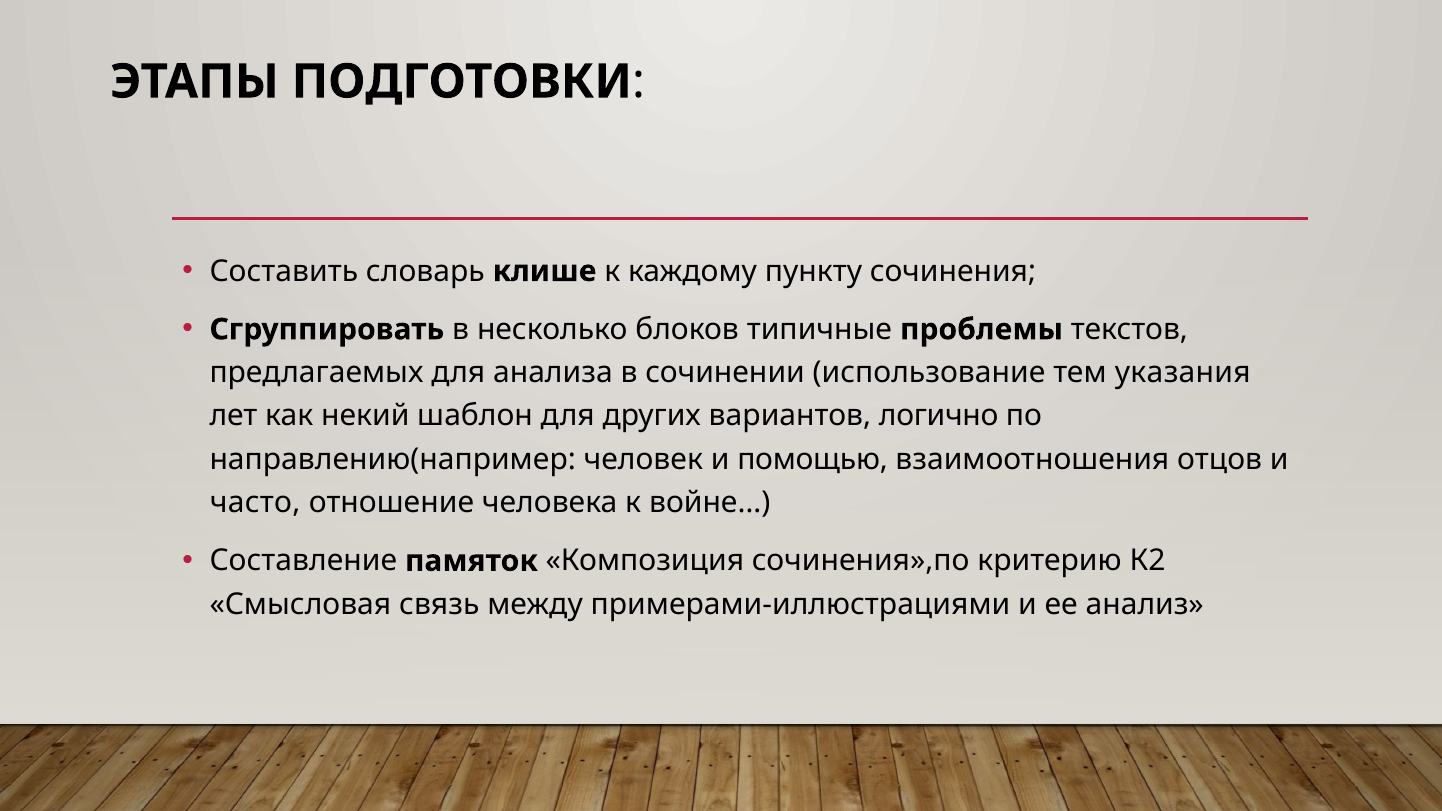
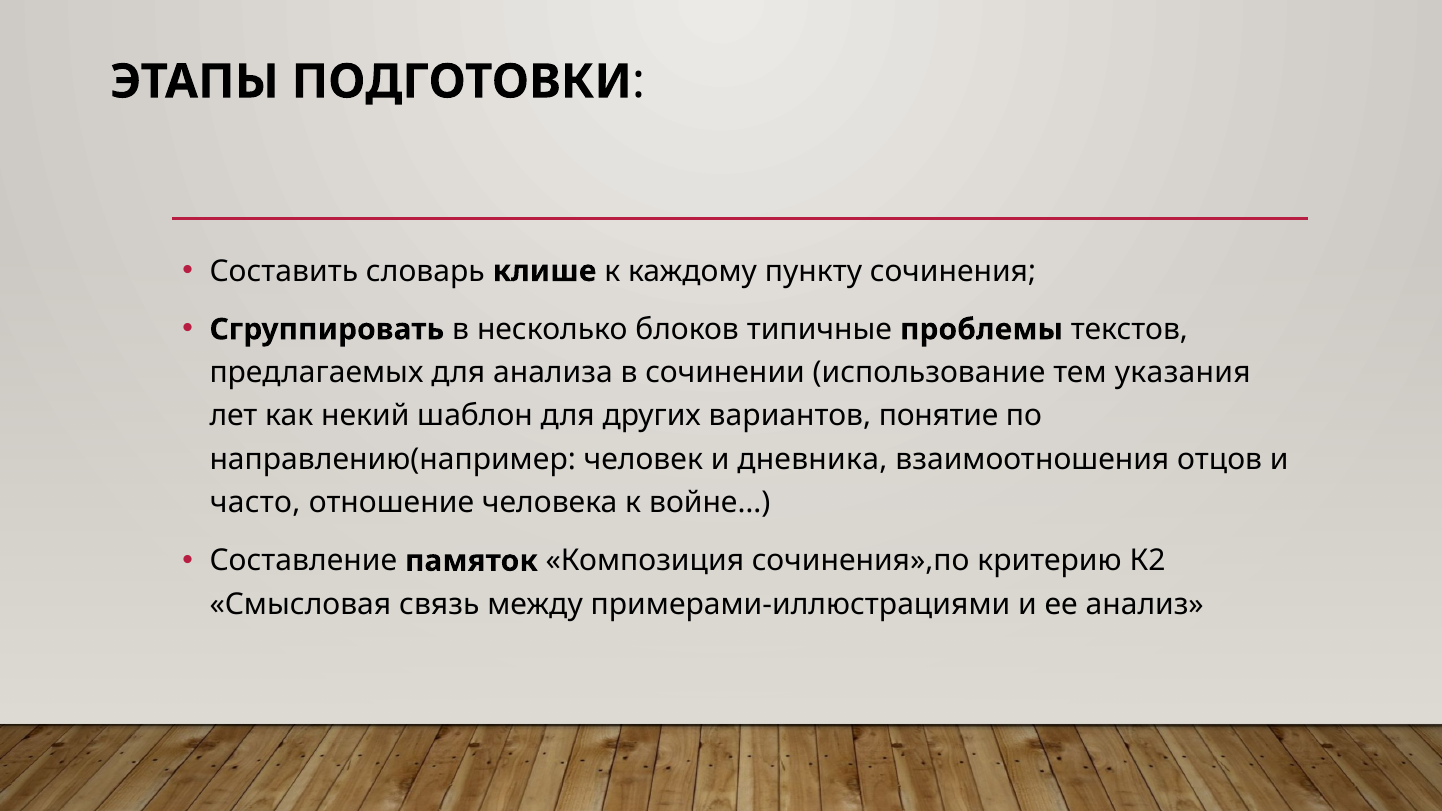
логично: логично -> понятие
помощью: помощью -> дневника
